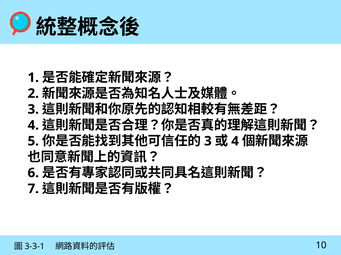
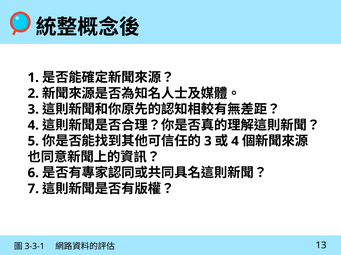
10: 10 -> 13
